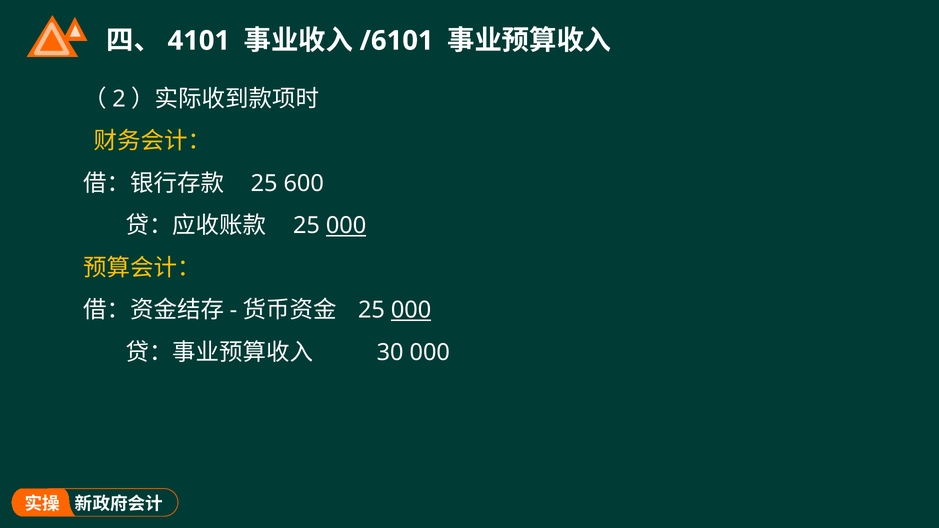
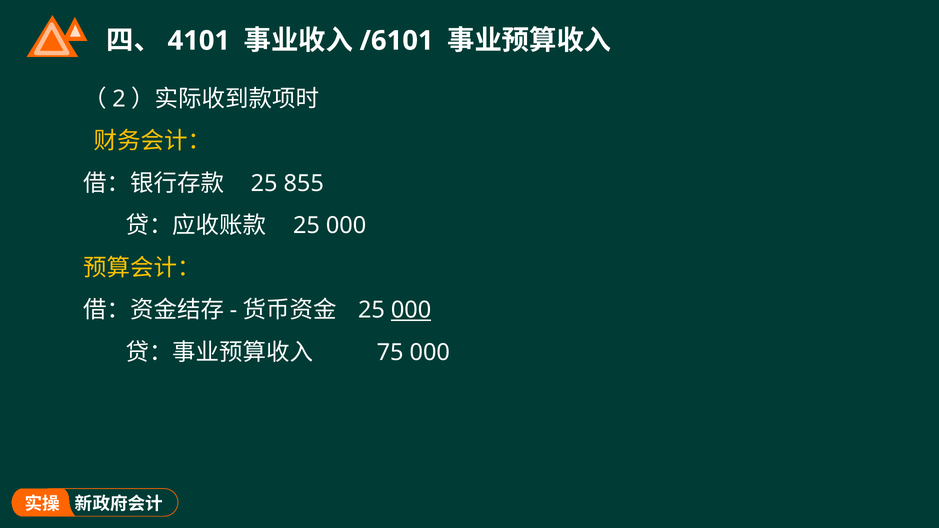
600: 600 -> 855
000 at (346, 226) underline: present -> none
30: 30 -> 75
